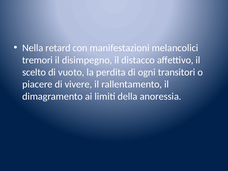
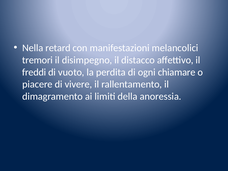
scelto: scelto -> freddi
transitori: transitori -> chiamare
